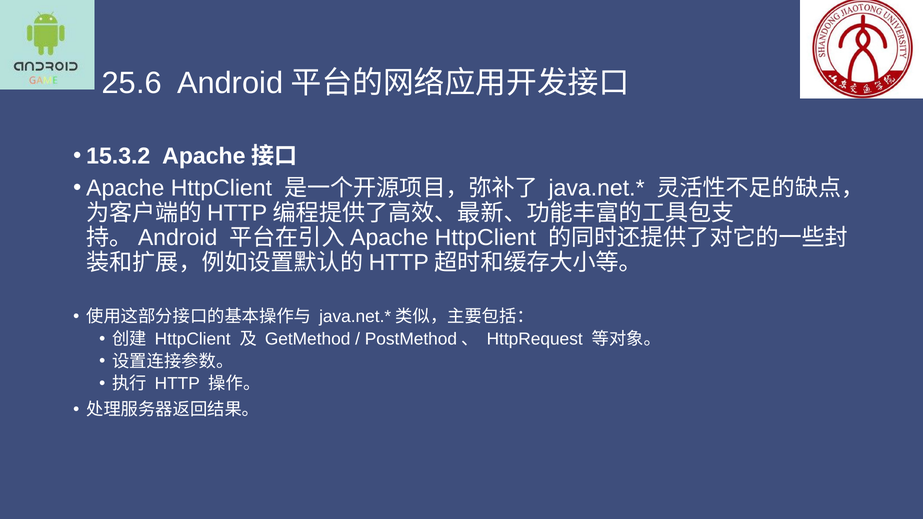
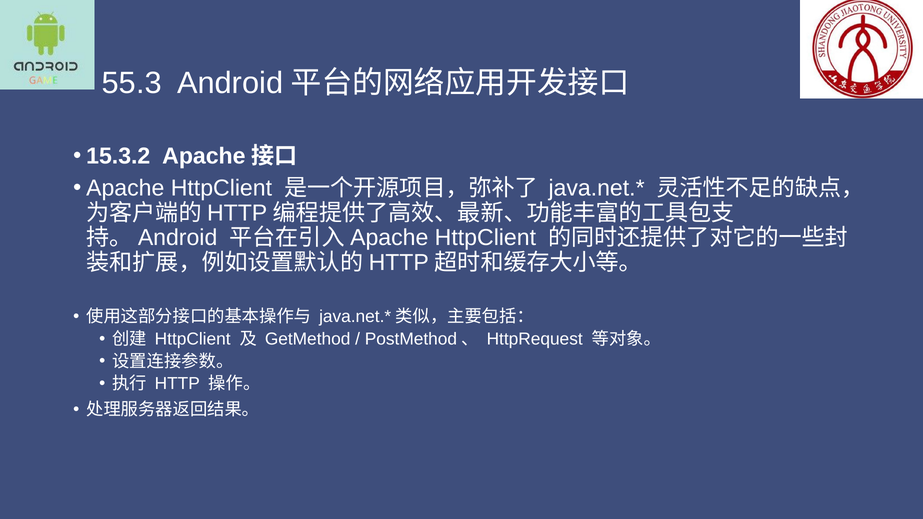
25.6: 25.6 -> 55.3
